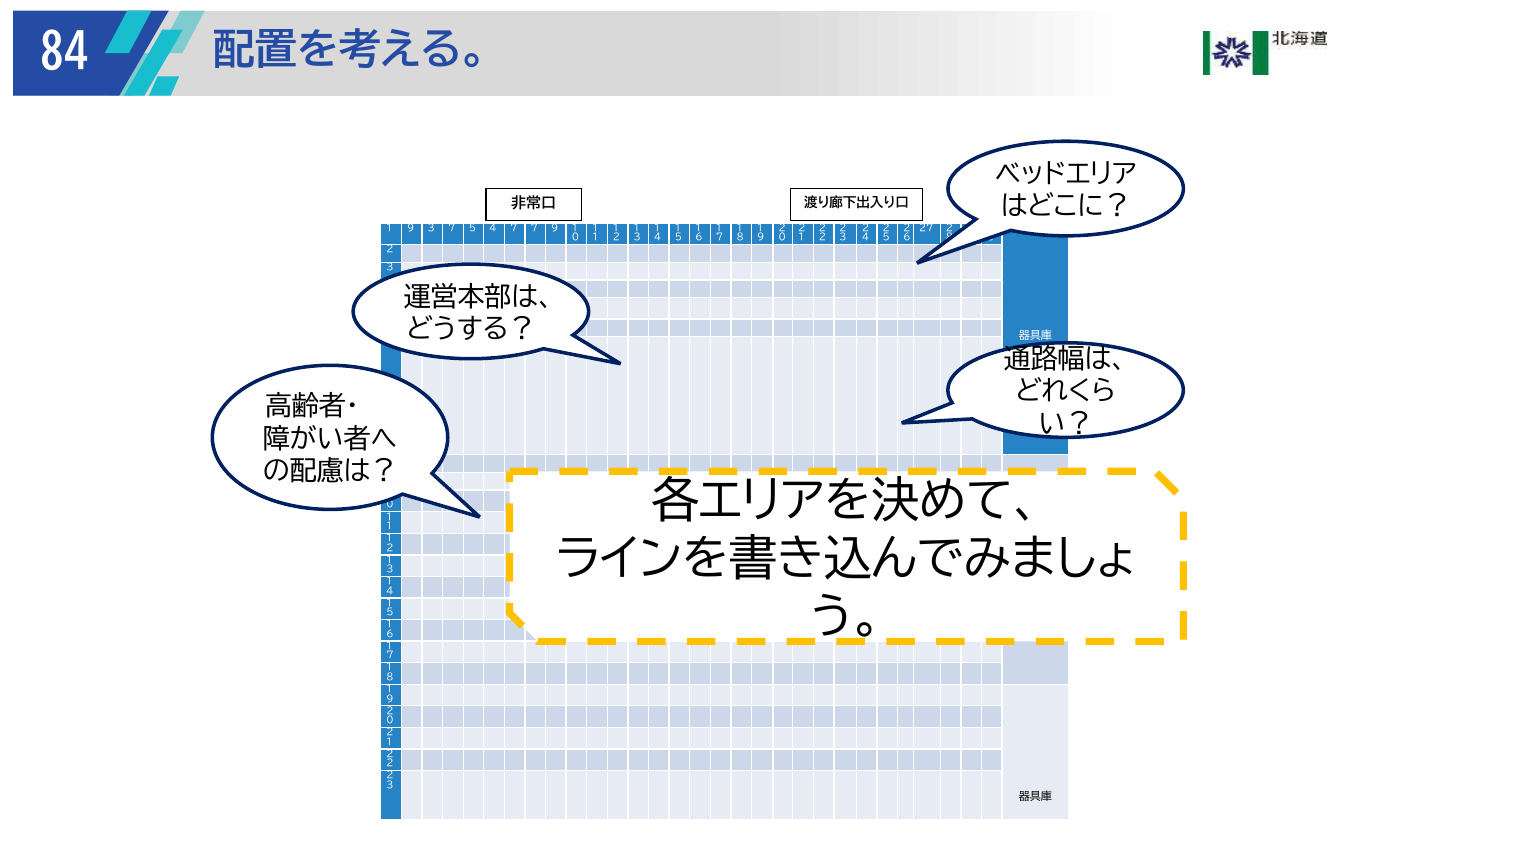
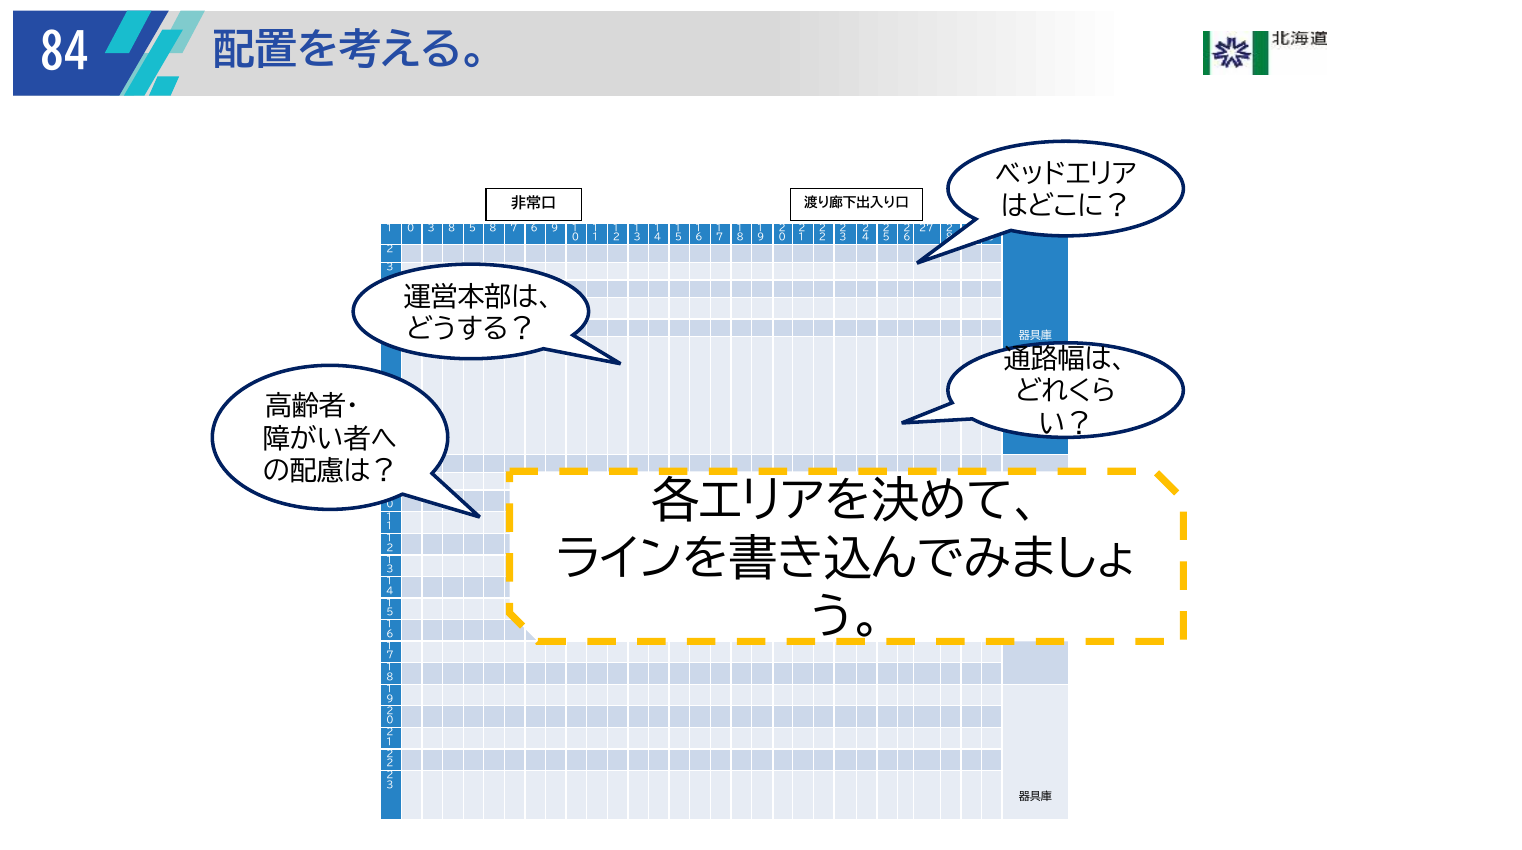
9 at (411, 228): 9 -> 0
3 7: 7 -> 8
5 4: 4 -> 8
7 7: 7 -> 6
